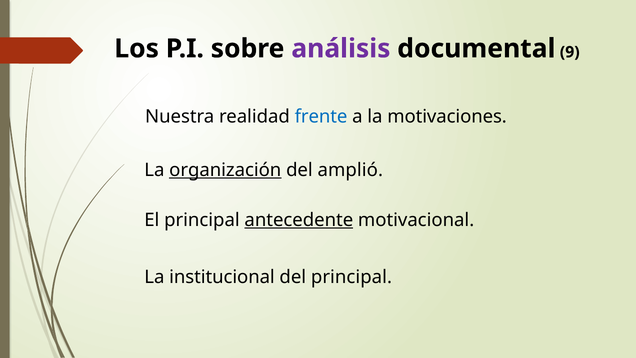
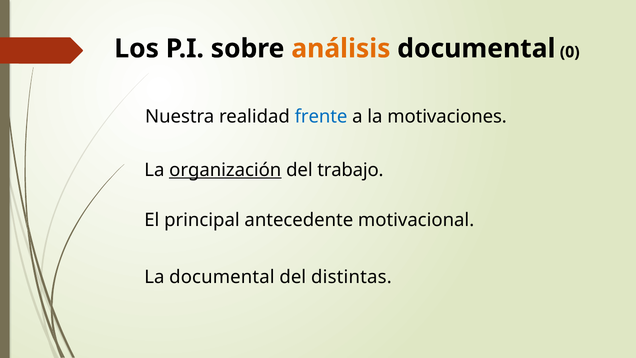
análisis colour: purple -> orange
9: 9 -> 0
amplió: amplió -> trabajo
antecedente underline: present -> none
La institucional: institucional -> documental
del principal: principal -> distintas
